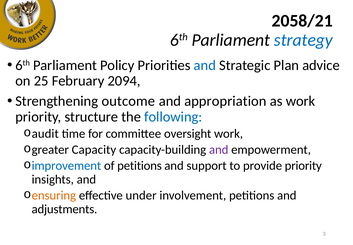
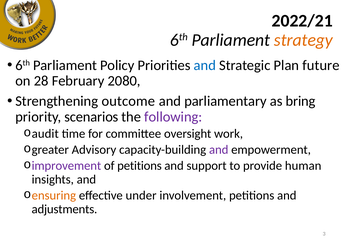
2058/21: 2058/21 -> 2022/21
strategy colour: blue -> orange
advice: advice -> future
25: 25 -> 28
2094: 2094 -> 2080
appropriation: appropriation -> parliamentary
as work: work -> bring
structure: structure -> scenarios
following colour: blue -> purple
Capacity: Capacity -> Advisory
improvement colour: blue -> purple
provide priority: priority -> human
